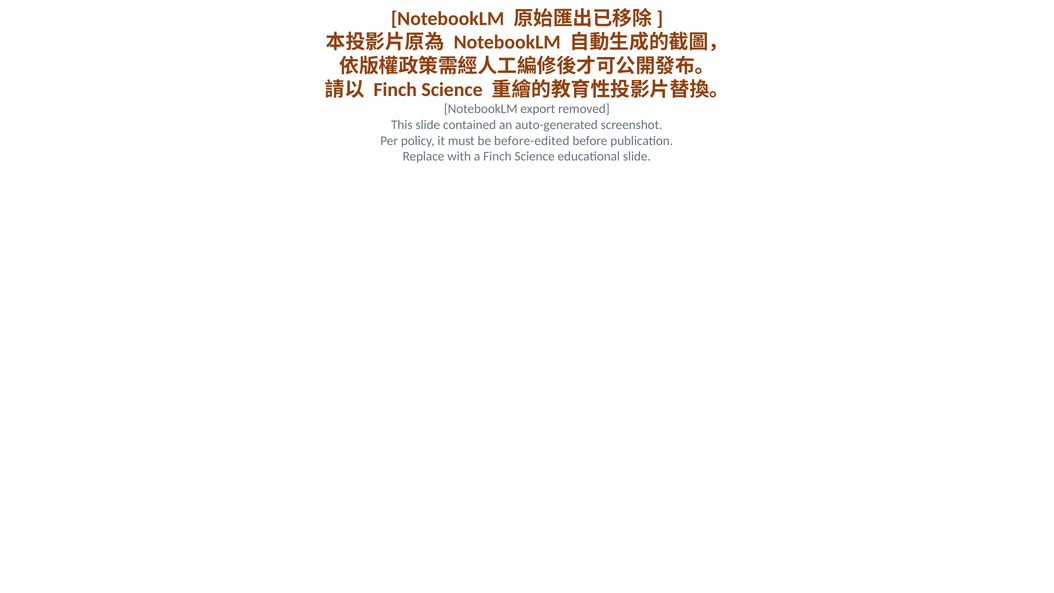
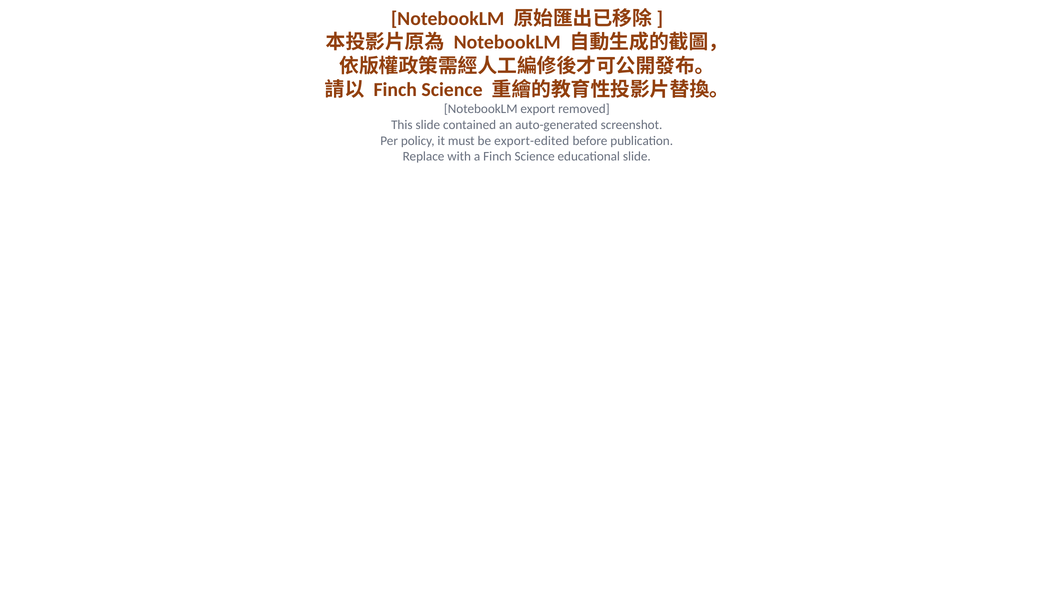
before-edited: before-edited -> export-edited
